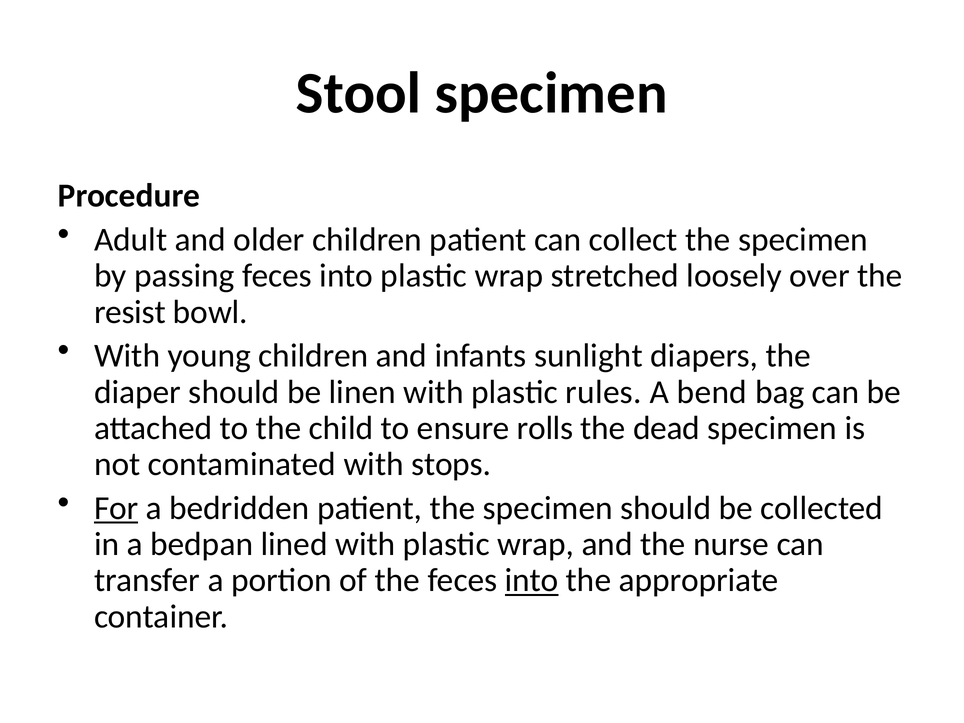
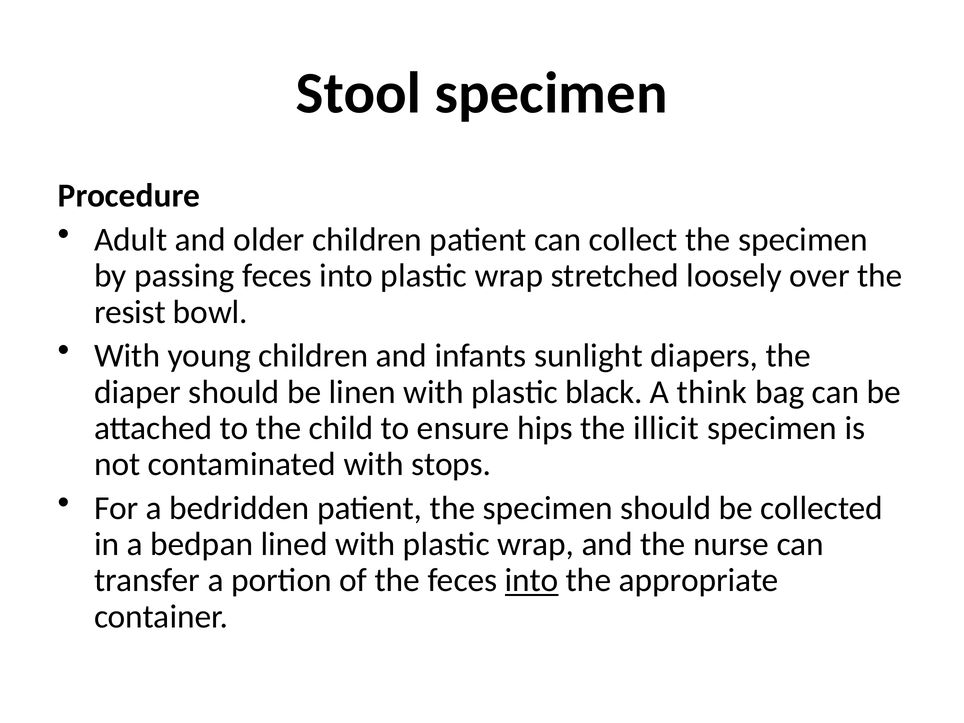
rules: rules -> black
bend: bend -> think
rolls: rolls -> hips
dead: dead -> illicit
For underline: present -> none
